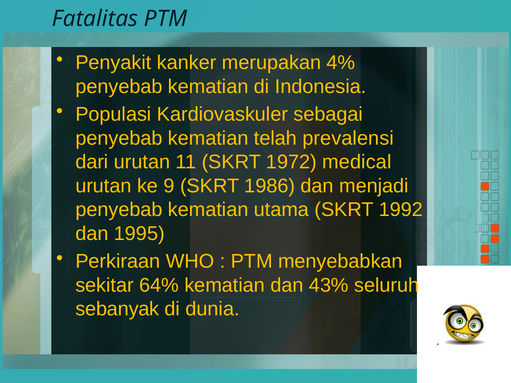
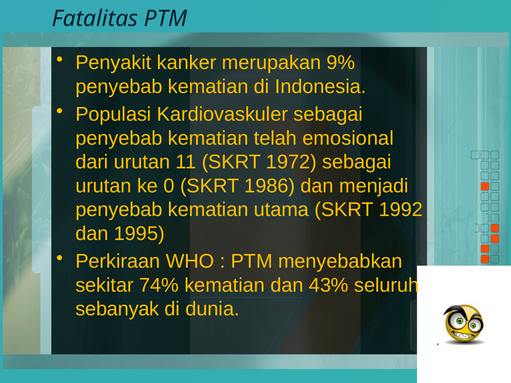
4%: 4% -> 9%
prevalensi: prevalensi -> emosional
1972 medical: medical -> sebagai
9: 9 -> 0
64%: 64% -> 74%
